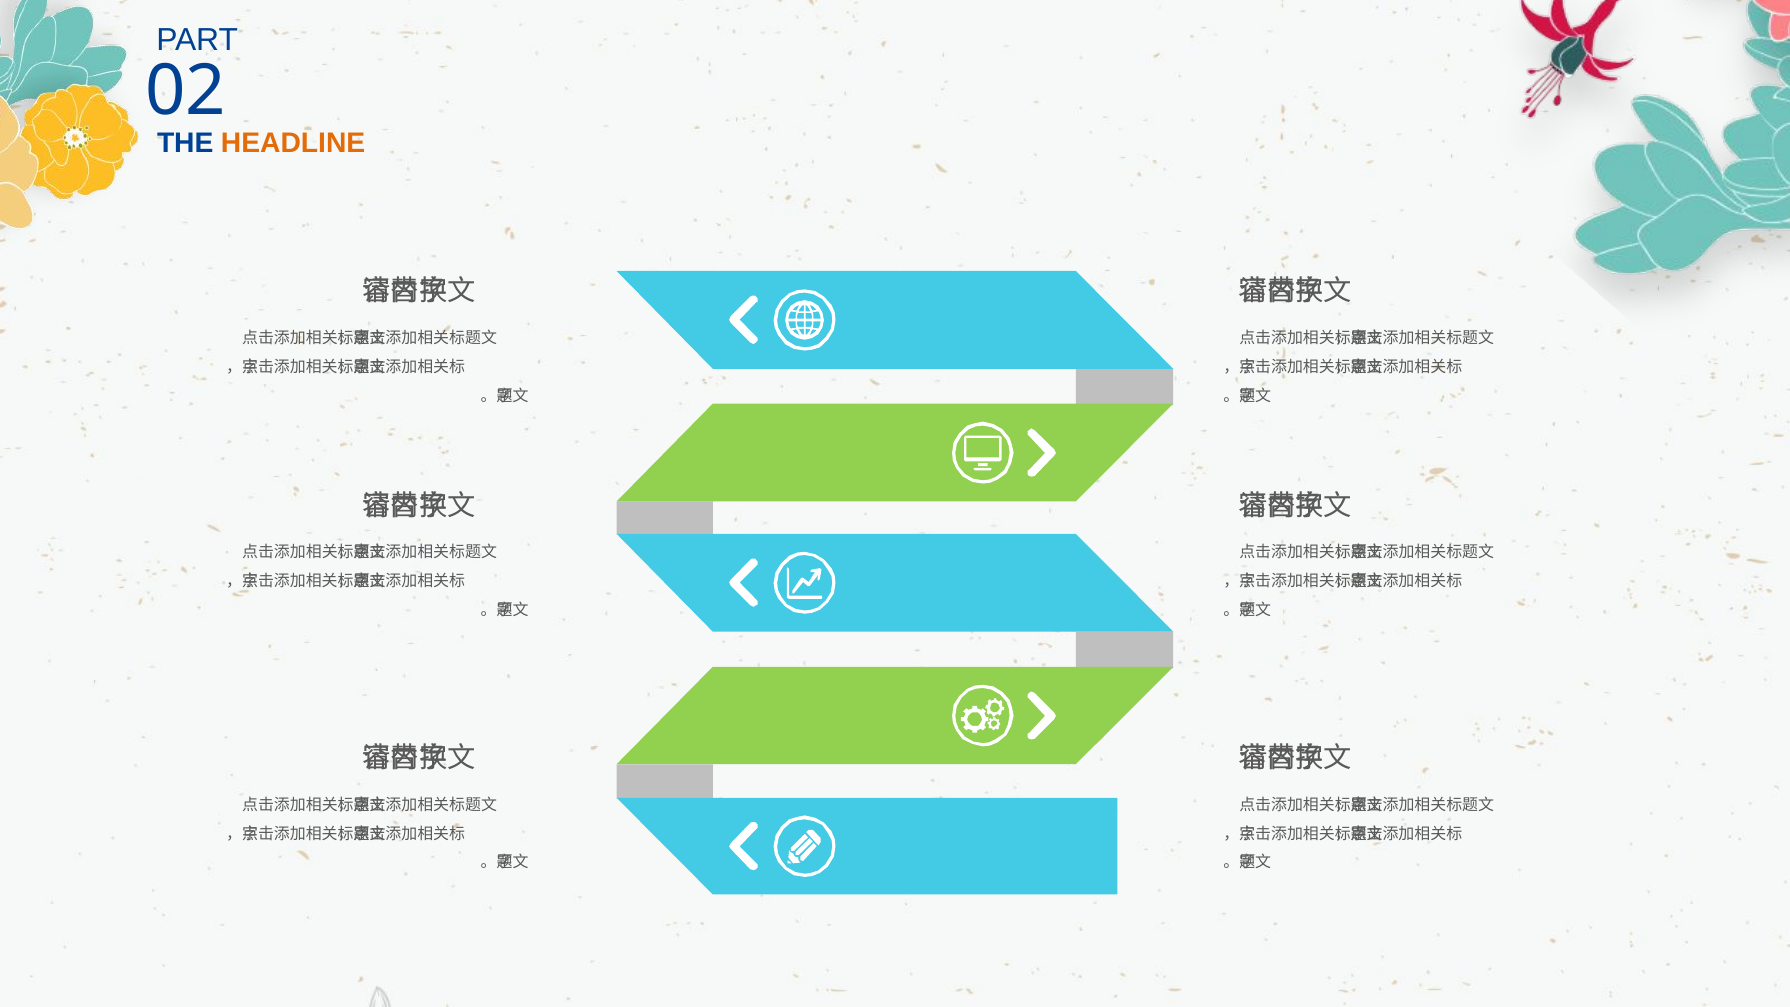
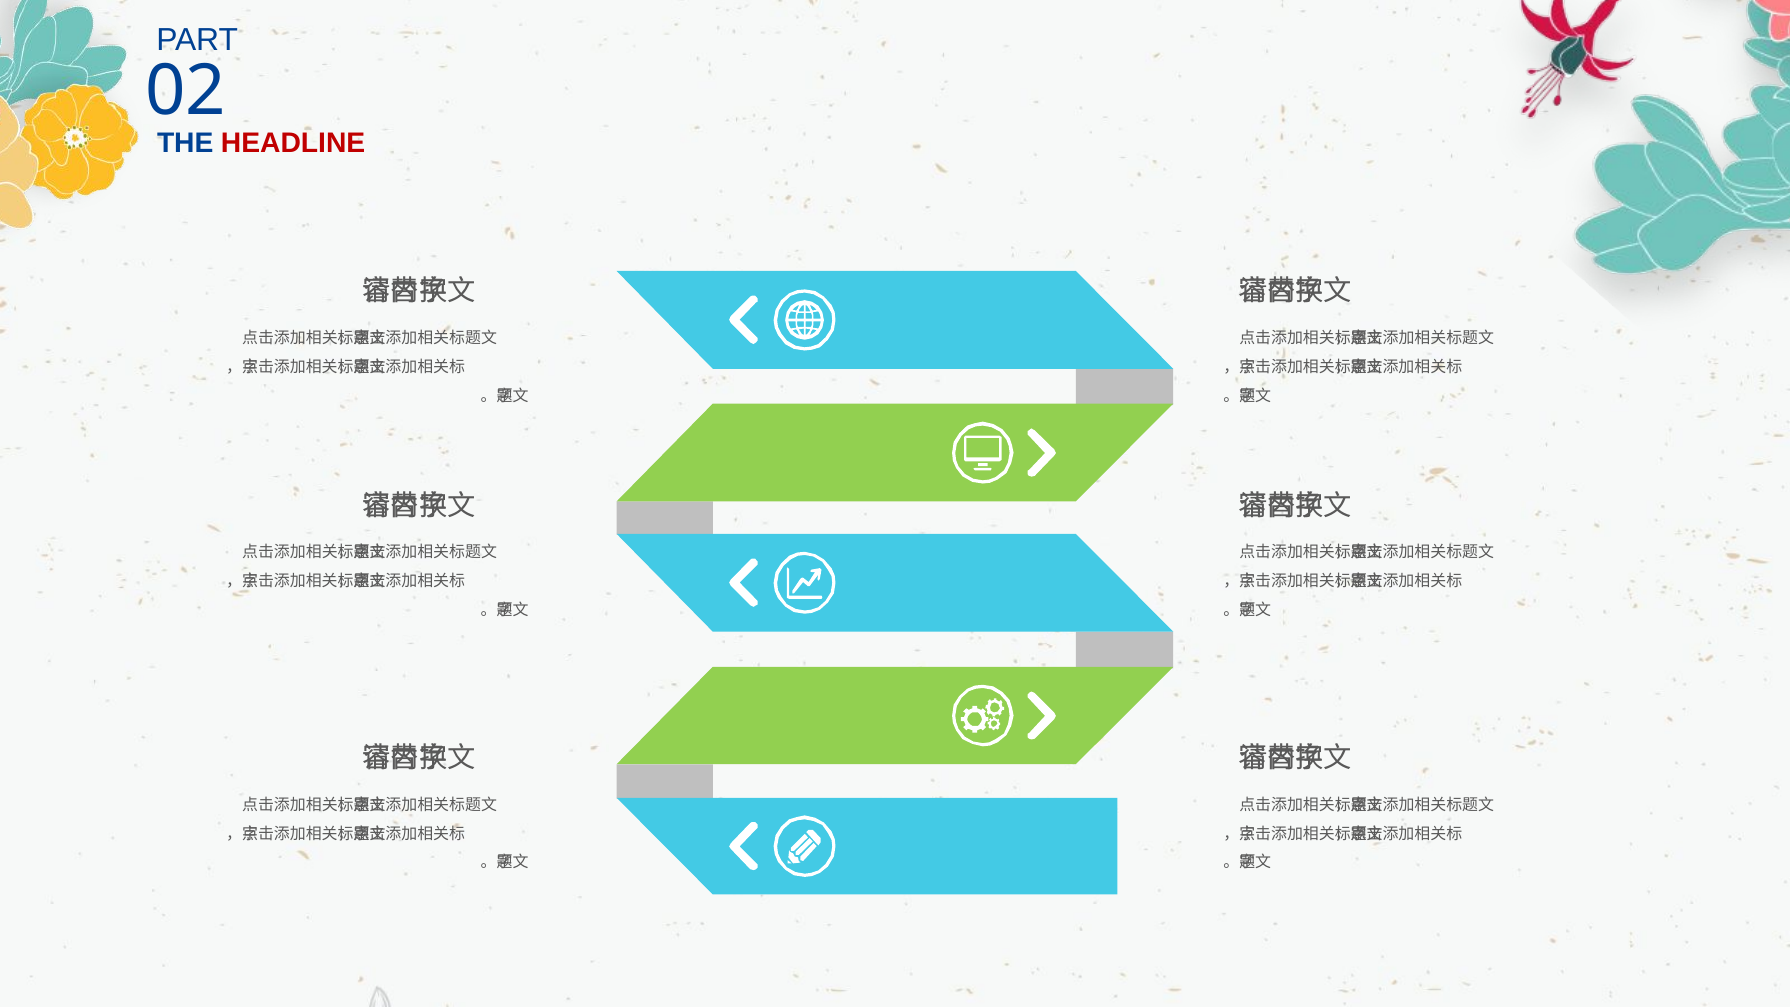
HEADLINE colour: orange -> red
